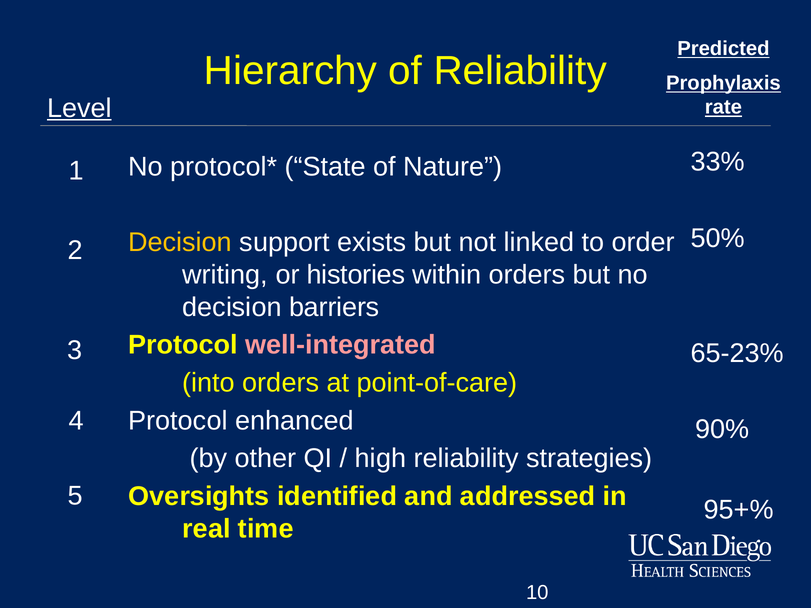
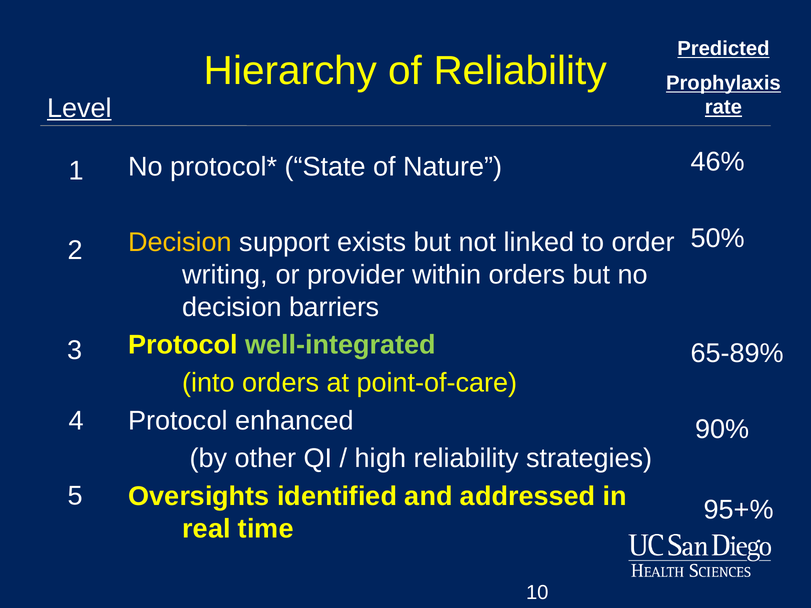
33%: 33% -> 46%
histories: histories -> provider
well-integrated colour: pink -> light green
65-23%: 65-23% -> 65-89%
